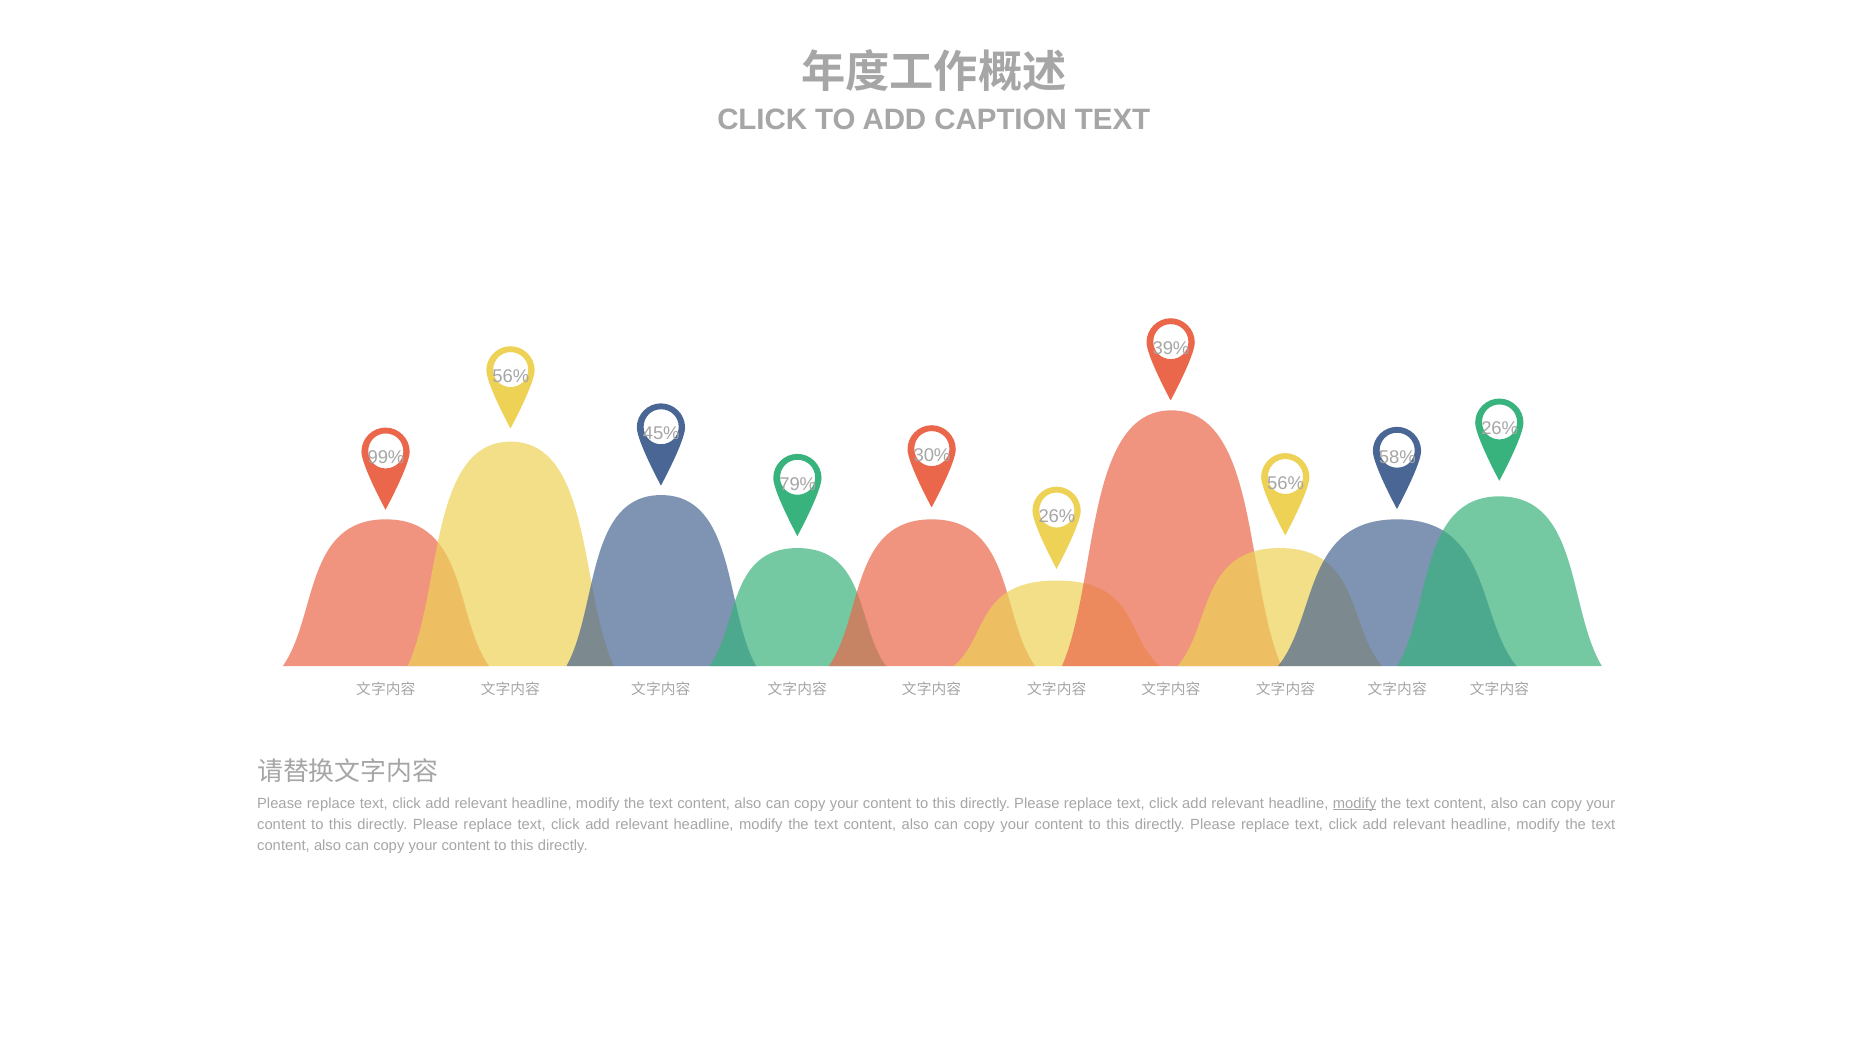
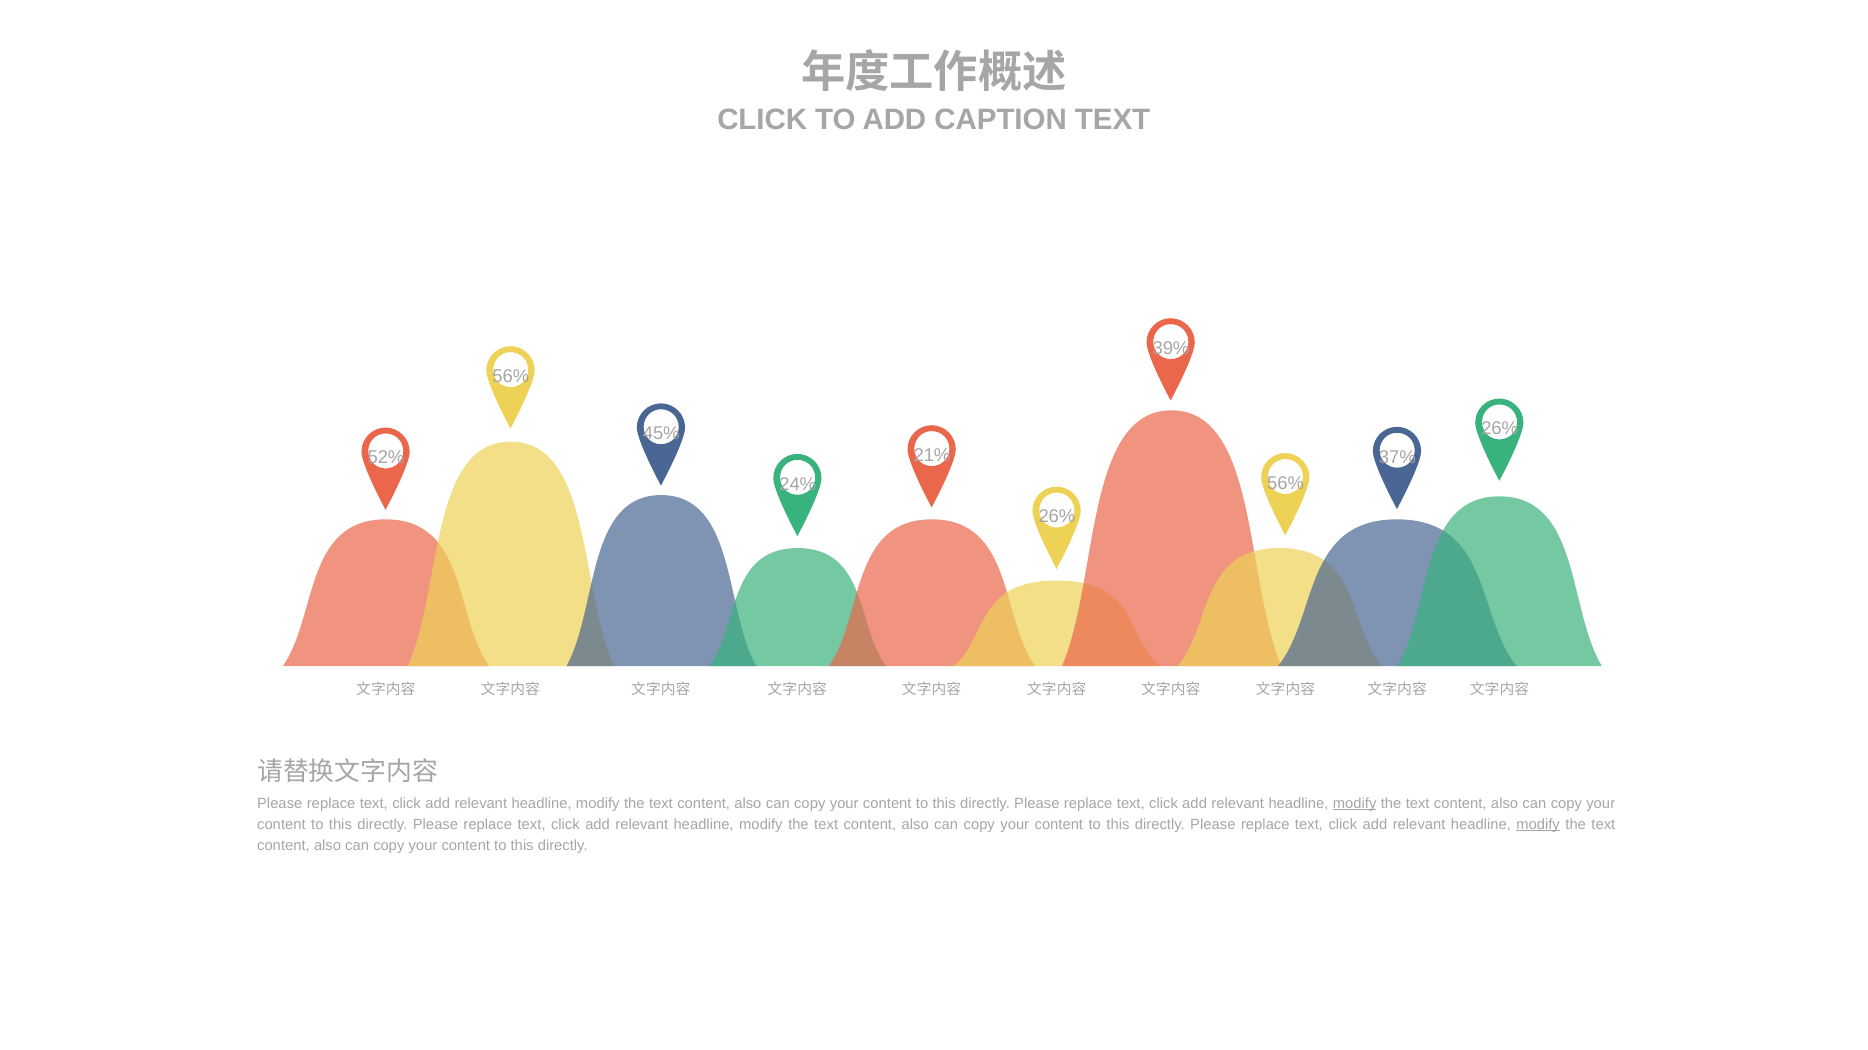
30%: 30% -> 21%
58%: 58% -> 37%
99%: 99% -> 52%
79%: 79% -> 24%
modify at (1538, 825) underline: none -> present
